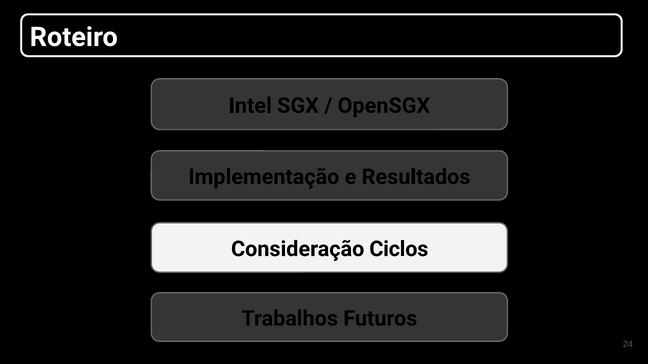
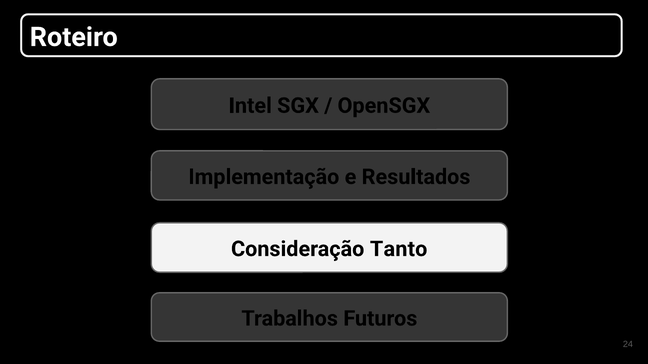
Ciclos: Ciclos -> Tanto
